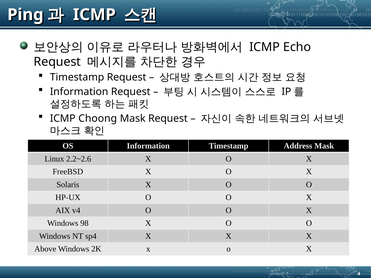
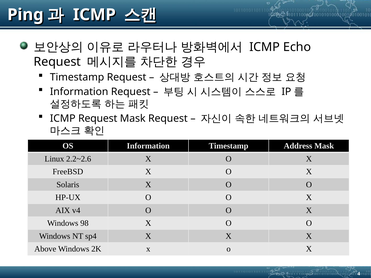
ICMP Choong: Choong -> Request
